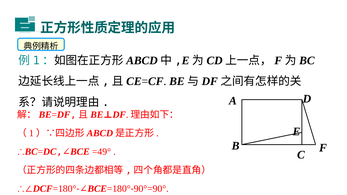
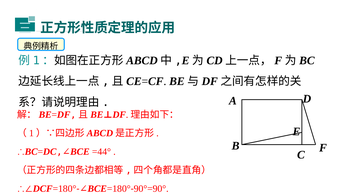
=49°: =49° -> =44°
